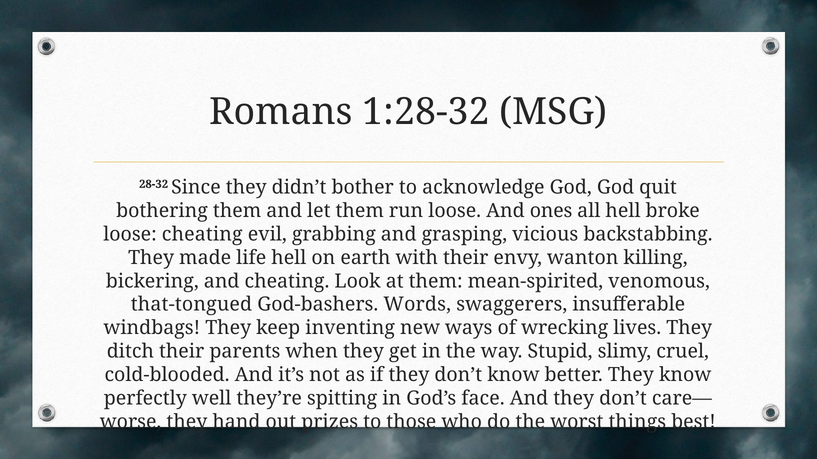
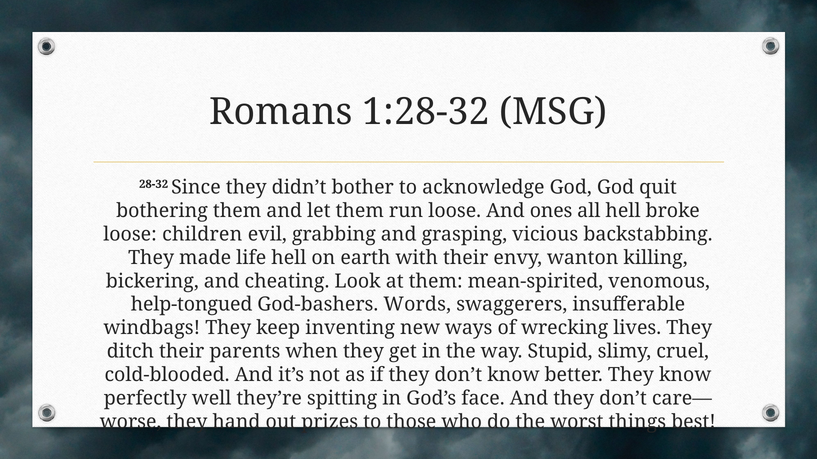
loose cheating: cheating -> children
that-tongued: that-tongued -> help-tongued
